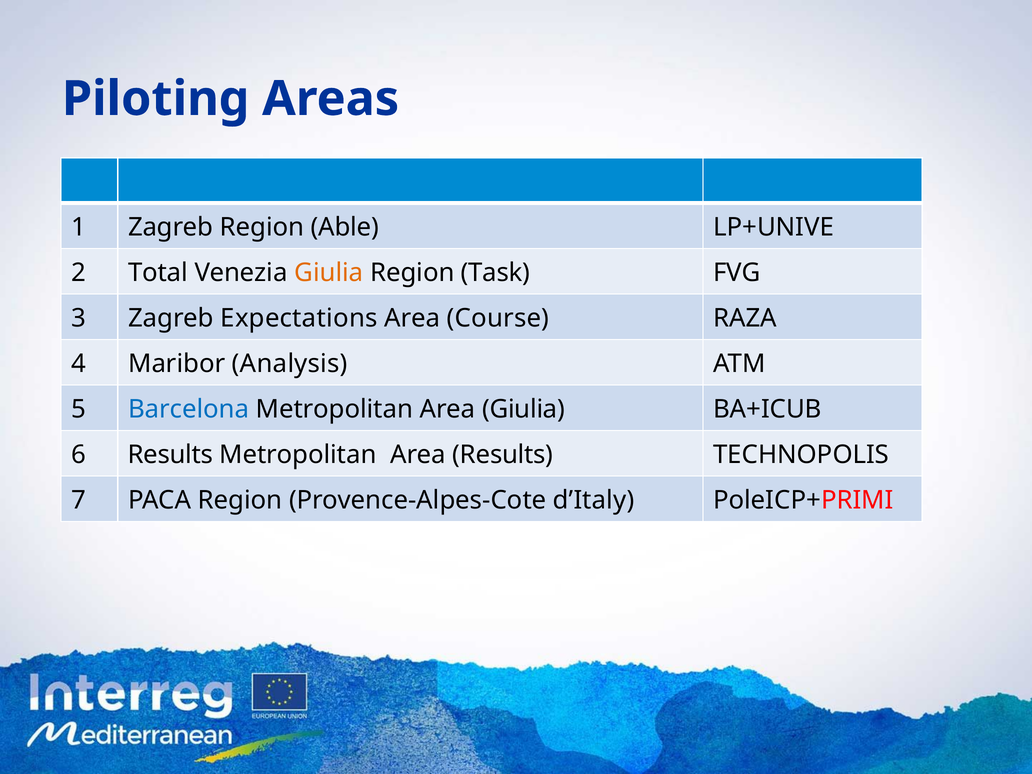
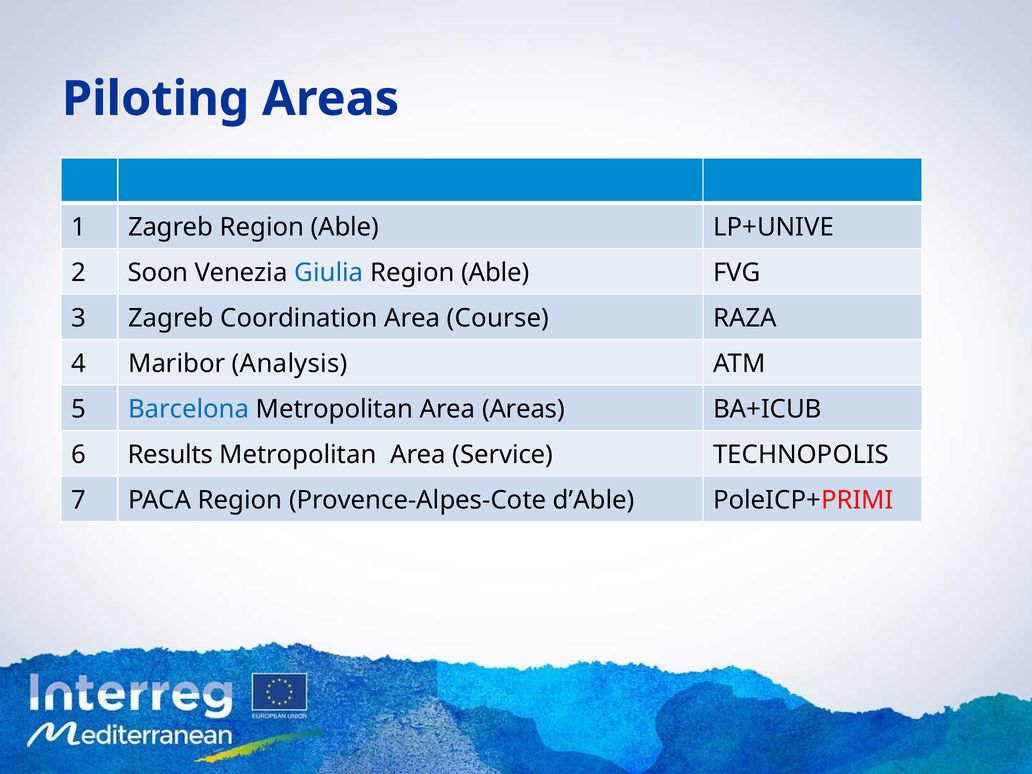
Total: Total -> Soon
Giulia at (329, 273) colour: orange -> blue
Task at (495, 273): Task -> Able
Expectations: Expectations -> Coordination
Area Giulia: Giulia -> Areas
Area Results: Results -> Service
d’Italy: d’Italy -> d’Able
